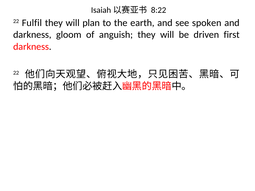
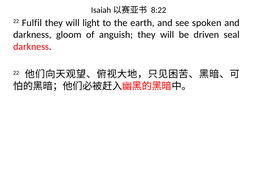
plan: plan -> light
first: first -> seal
